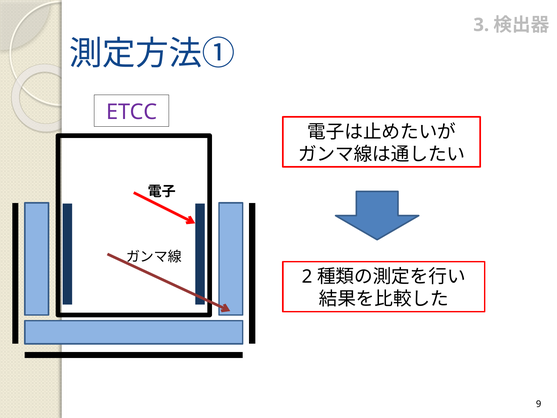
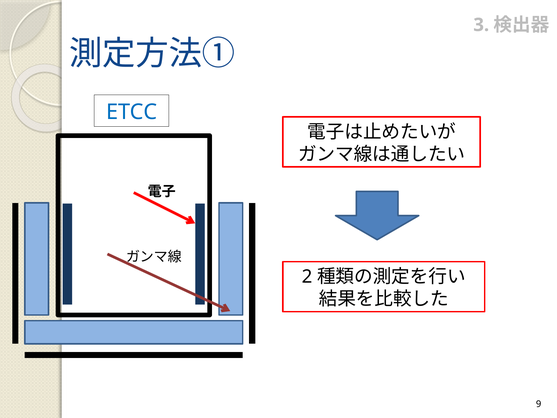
ETCC colour: purple -> blue
